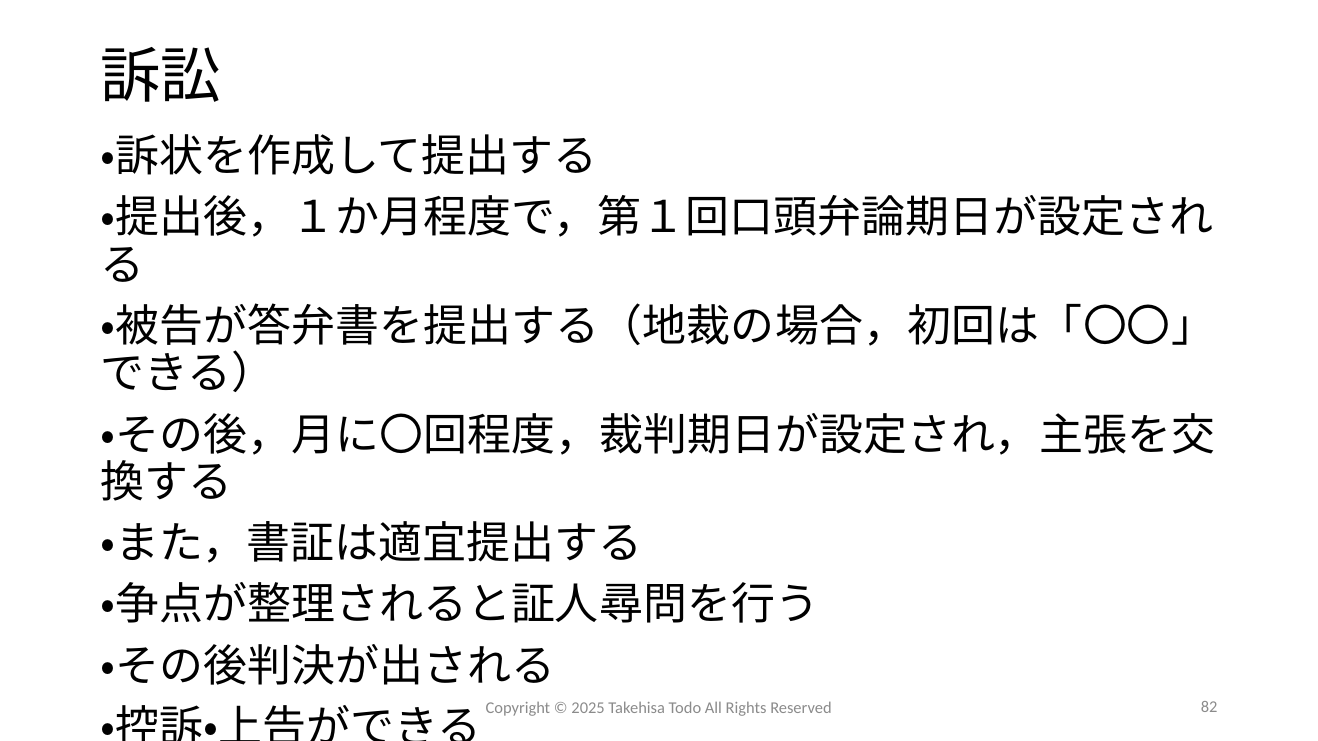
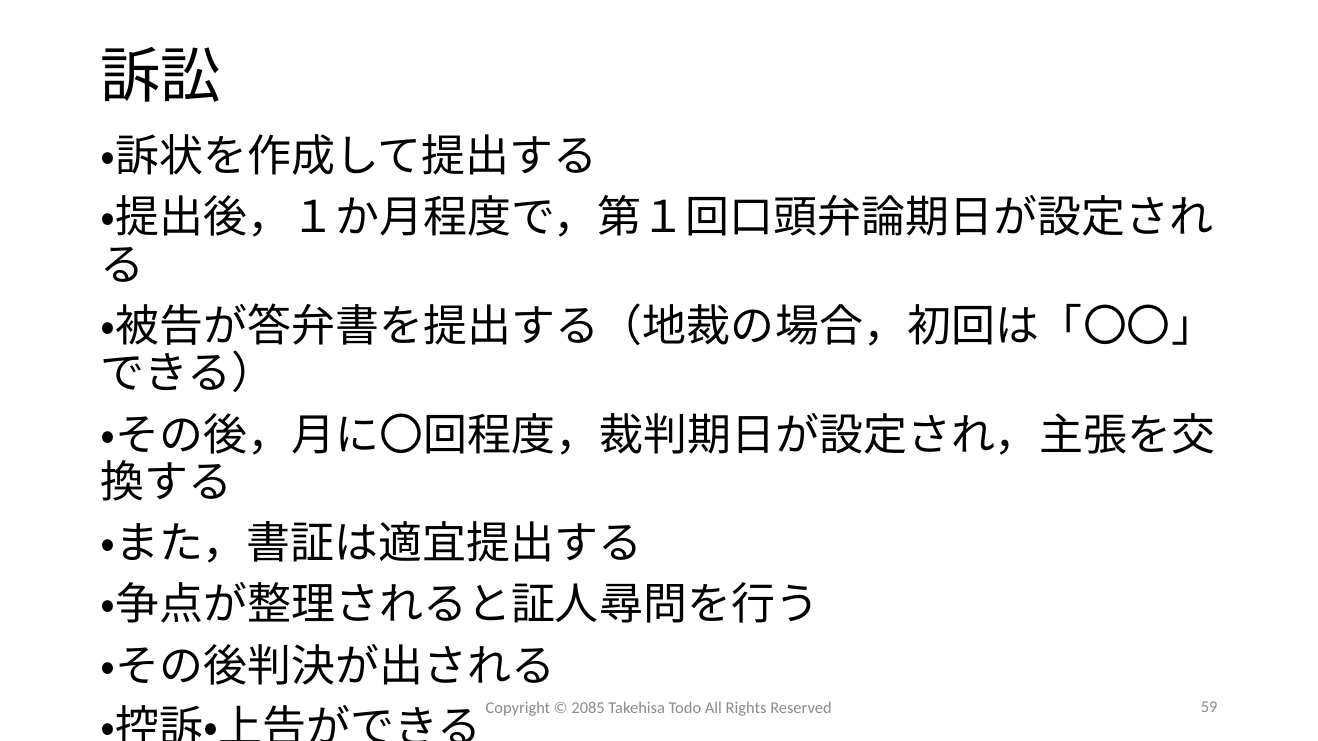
2025: 2025 -> 2085
82: 82 -> 59
